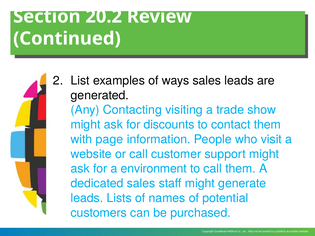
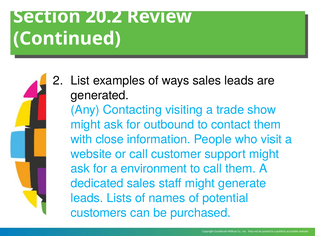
discounts: discounts -> outbound
page: page -> close
